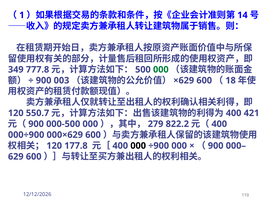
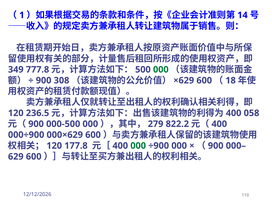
003: 003 -> 308
550.7: 550.7 -> 236.5
421: 421 -> 058
000 at (138, 146) colour: black -> green
